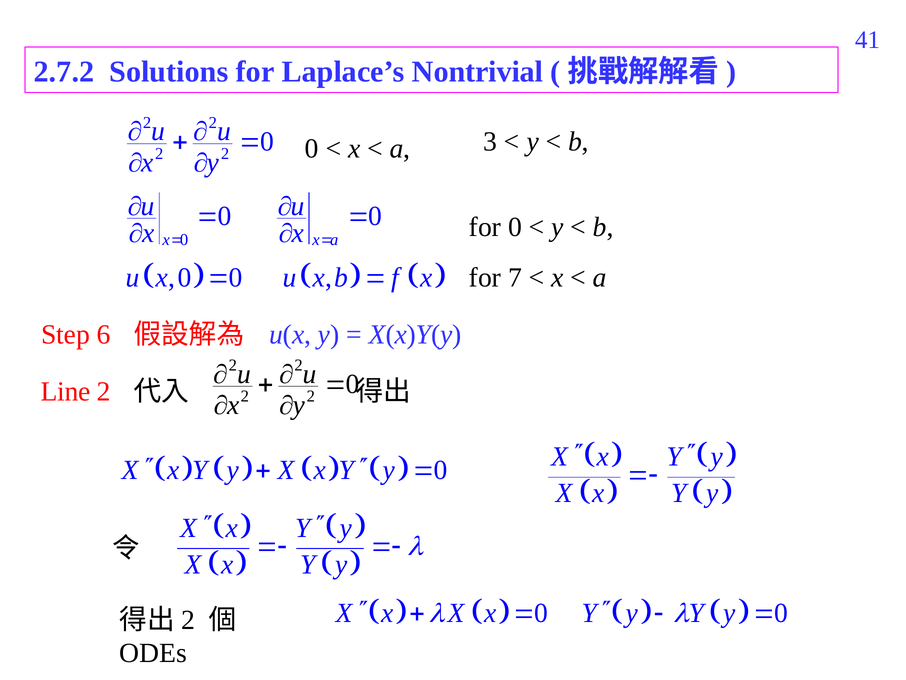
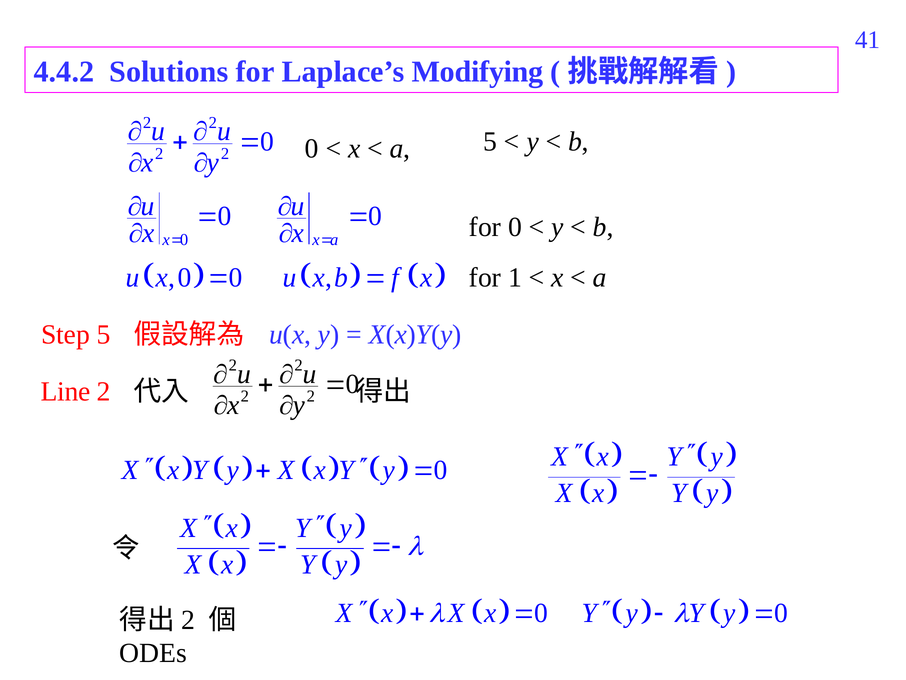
2.7.2: 2.7.2 -> 4.4.2
Nontrivial: Nontrivial -> Modifying
a 3: 3 -> 5
7: 7 -> 1
Step 6: 6 -> 5
